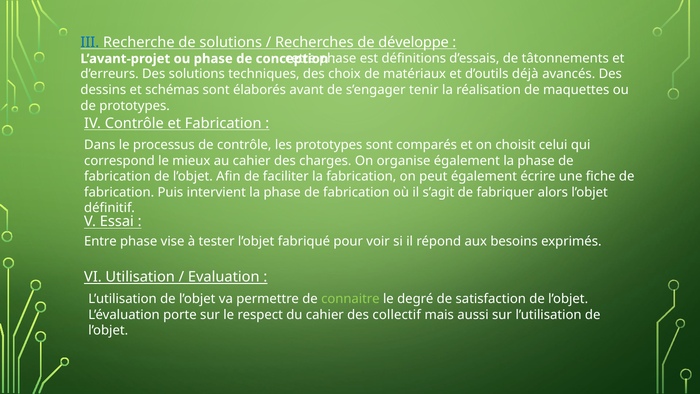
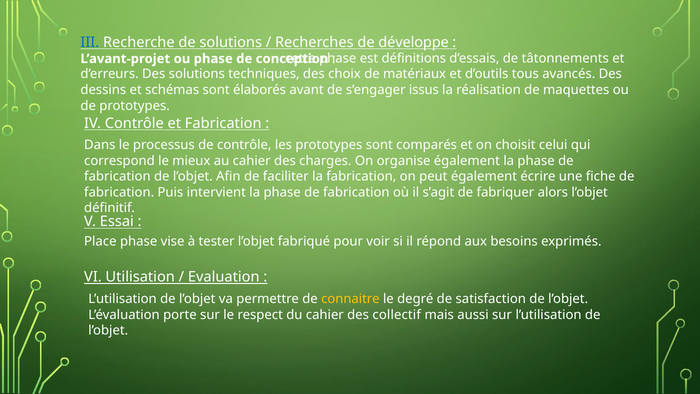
déjà: déjà -> tous
tenir: tenir -> issus
Entre: Entre -> Place
connaitre colour: light green -> yellow
